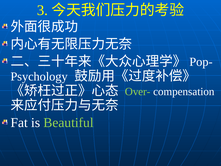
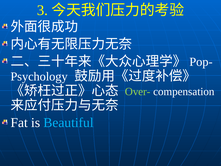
Beautiful colour: light green -> light blue
